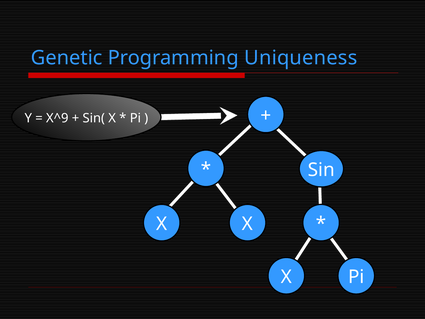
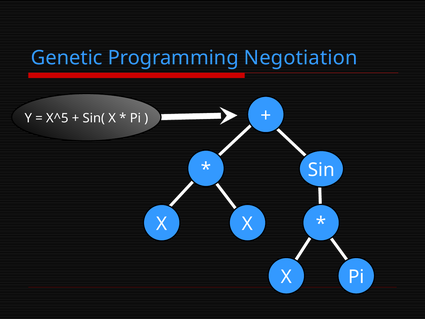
Uniqueness: Uniqueness -> Negotiation
X^9: X^9 -> X^5
